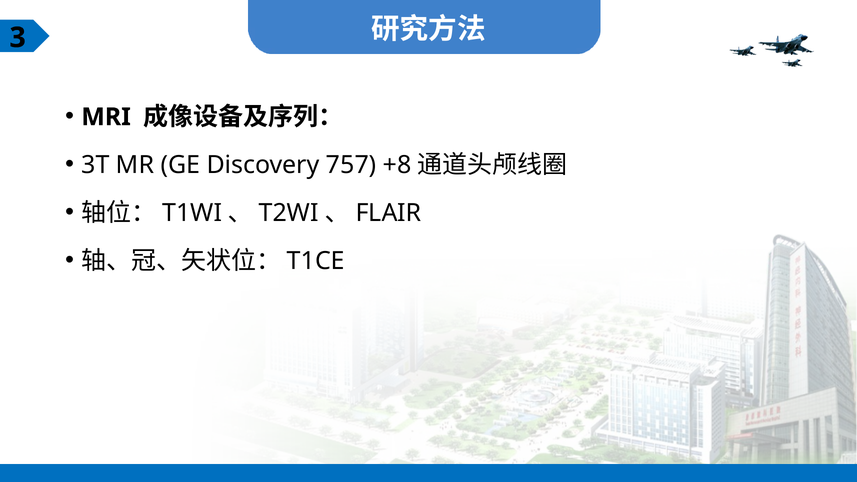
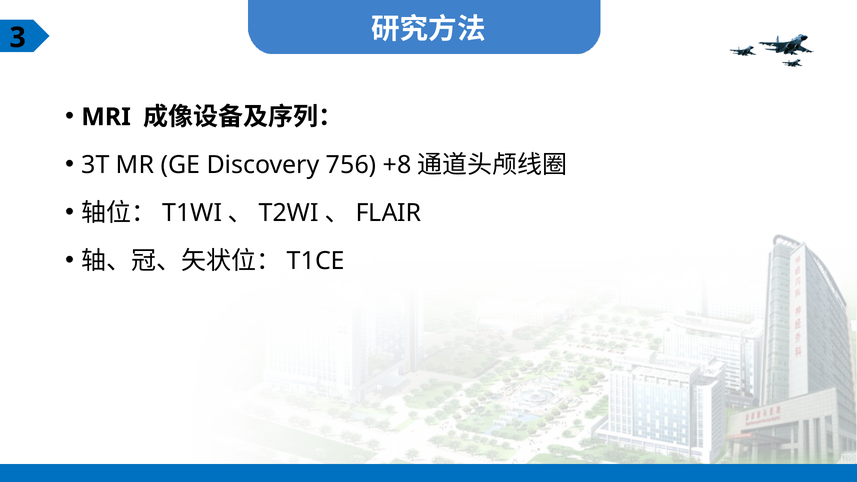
757: 757 -> 756
